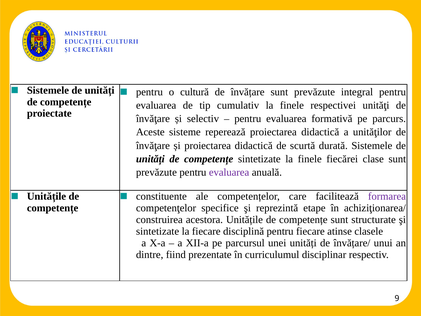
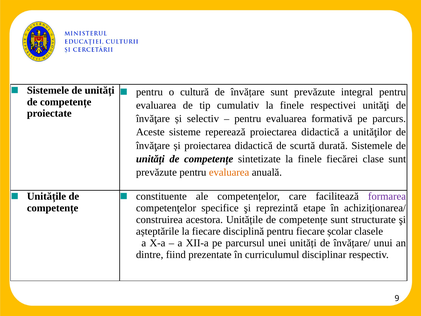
evaluarea at (229, 172) colour: purple -> orange
sintetizate at (158, 231): sintetizate -> așteptările
atinse: atinse -> școlar
